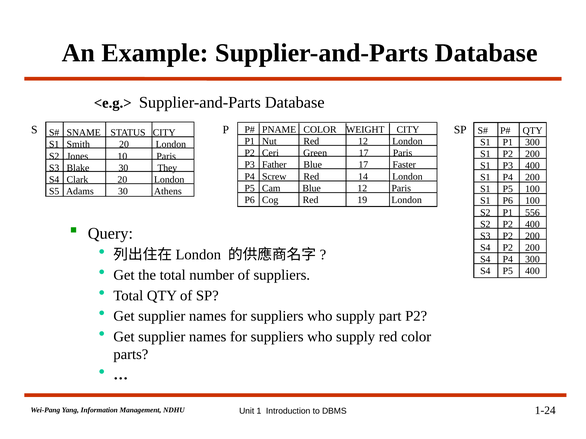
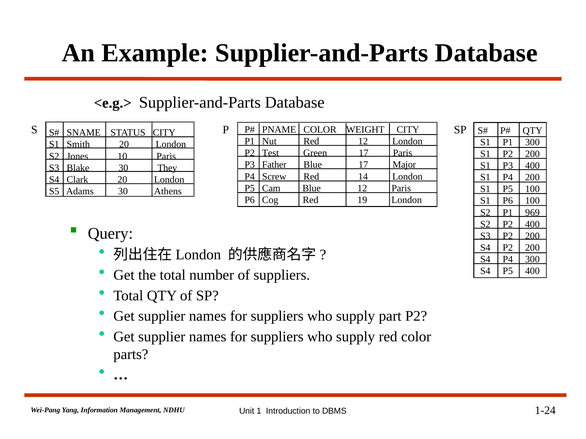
Ceri: Ceri -> Test
Faster: Faster -> Major
556: 556 -> 969
